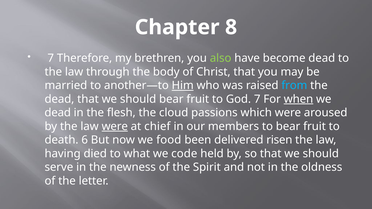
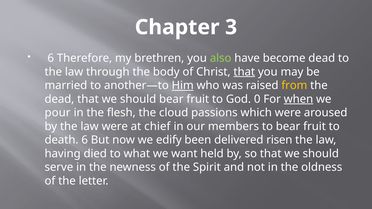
8: 8 -> 3
7 at (51, 58): 7 -> 6
that at (244, 72) underline: none -> present
from colour: light blue -> yellow
God 7: 7 -> 0
dead at (58, 113): dead -> pour
were at (115, 126) underline: present -> none
food: food -> edify
code: code -> want
